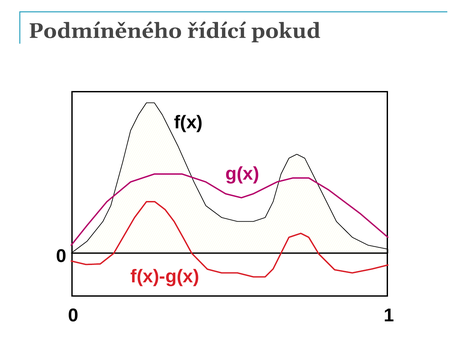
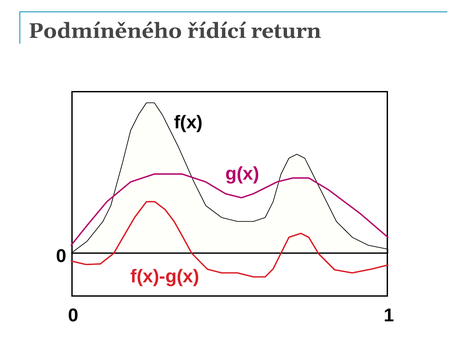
pokud: pokud -> return
